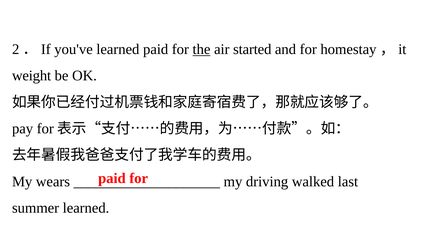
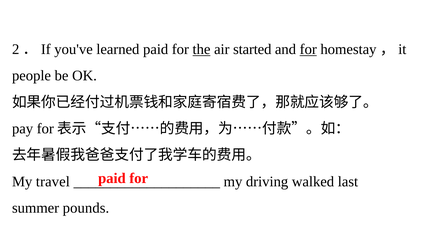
for at (308, 49) underline: none -> present
weight: weight -> people
wears: wears -> travel
summer learned: learned -> pounds
